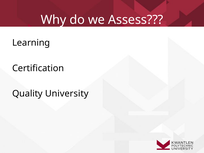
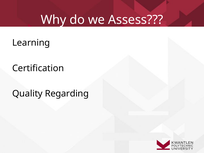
University: University -> Regarding
